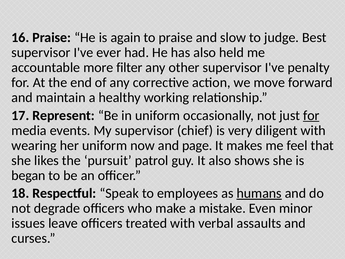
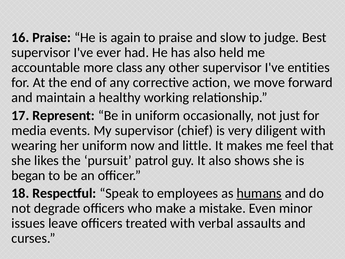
filter: filter -> class
penalty: penalty -> entities
for at (311, 115) underline: present -> none
page: page -> little
